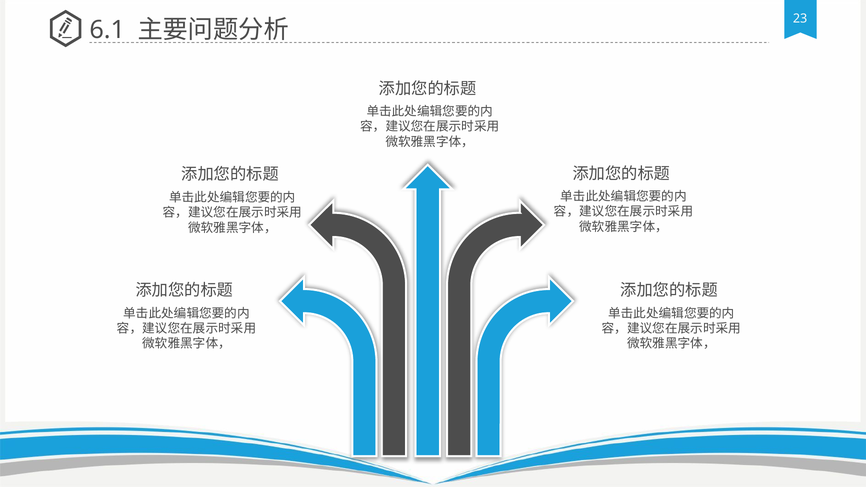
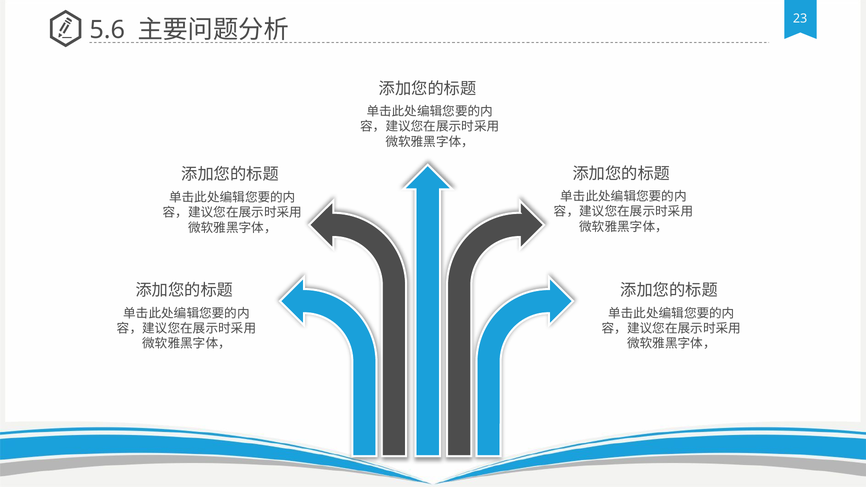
6.1: 6.1 -> 5.6
